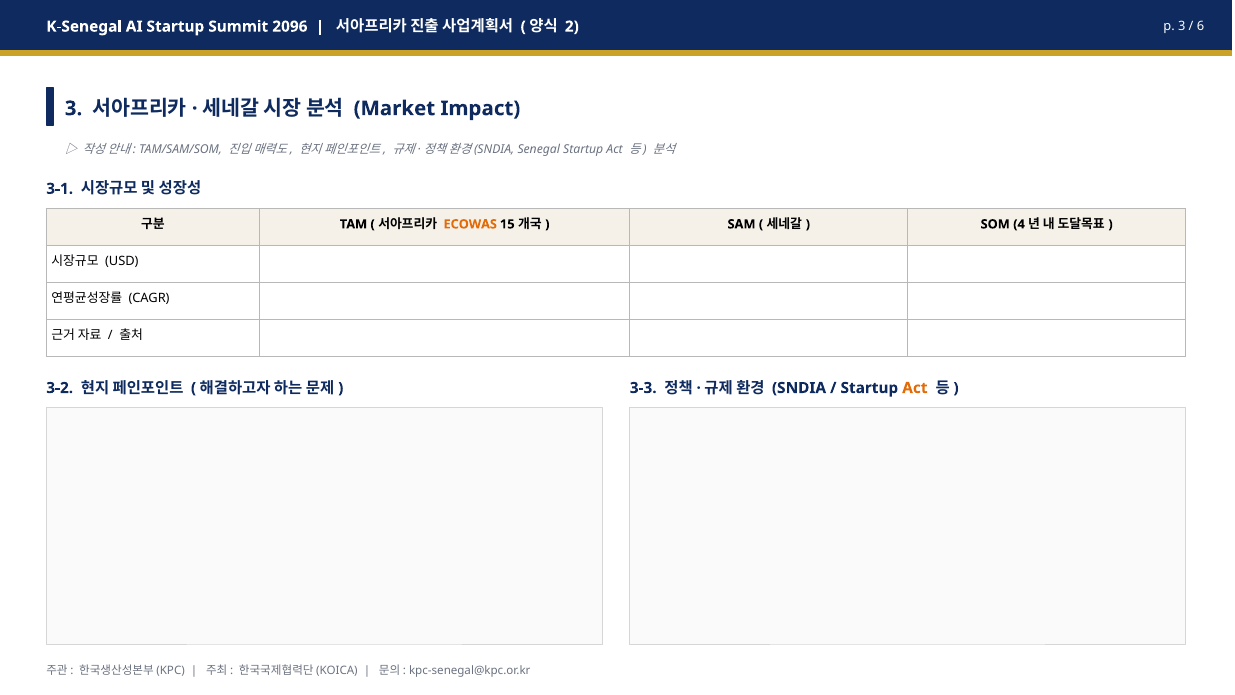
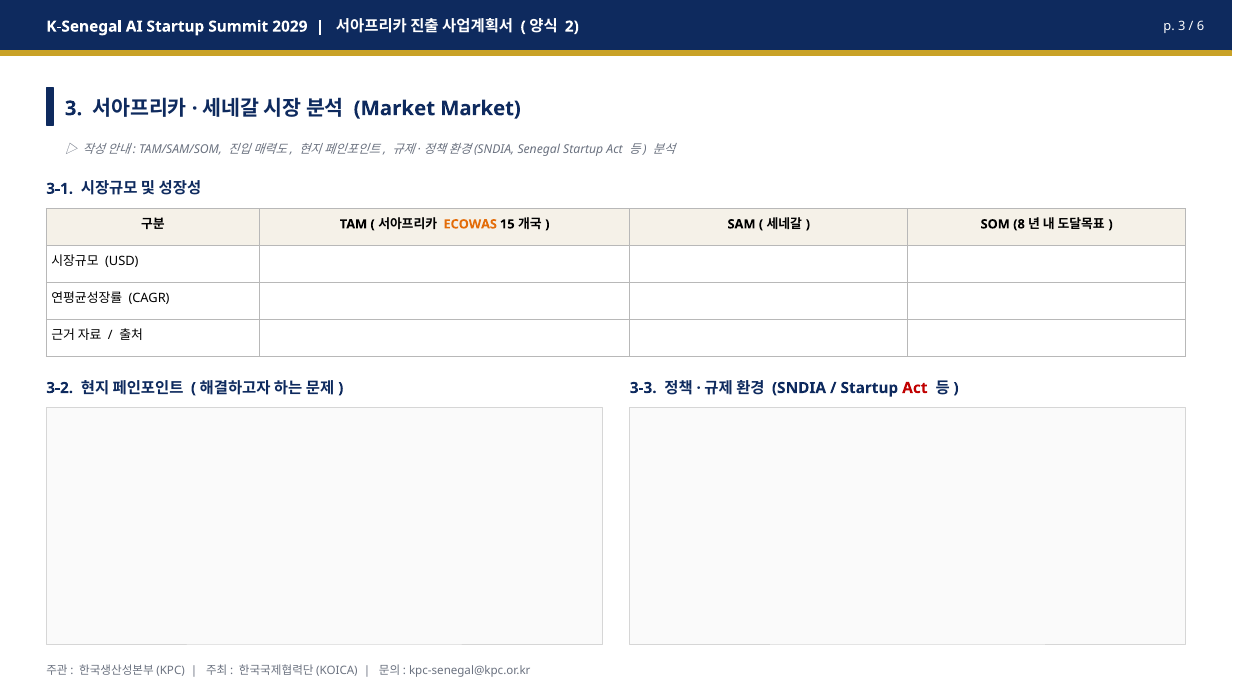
2096: 2096 -> 2029
Market Impact: Impact -> Market
4: 4 -> 8
Act at (915, 388) colour: orange -> red
